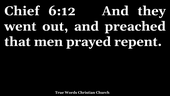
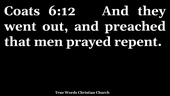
Chief: Chief -> Coats
